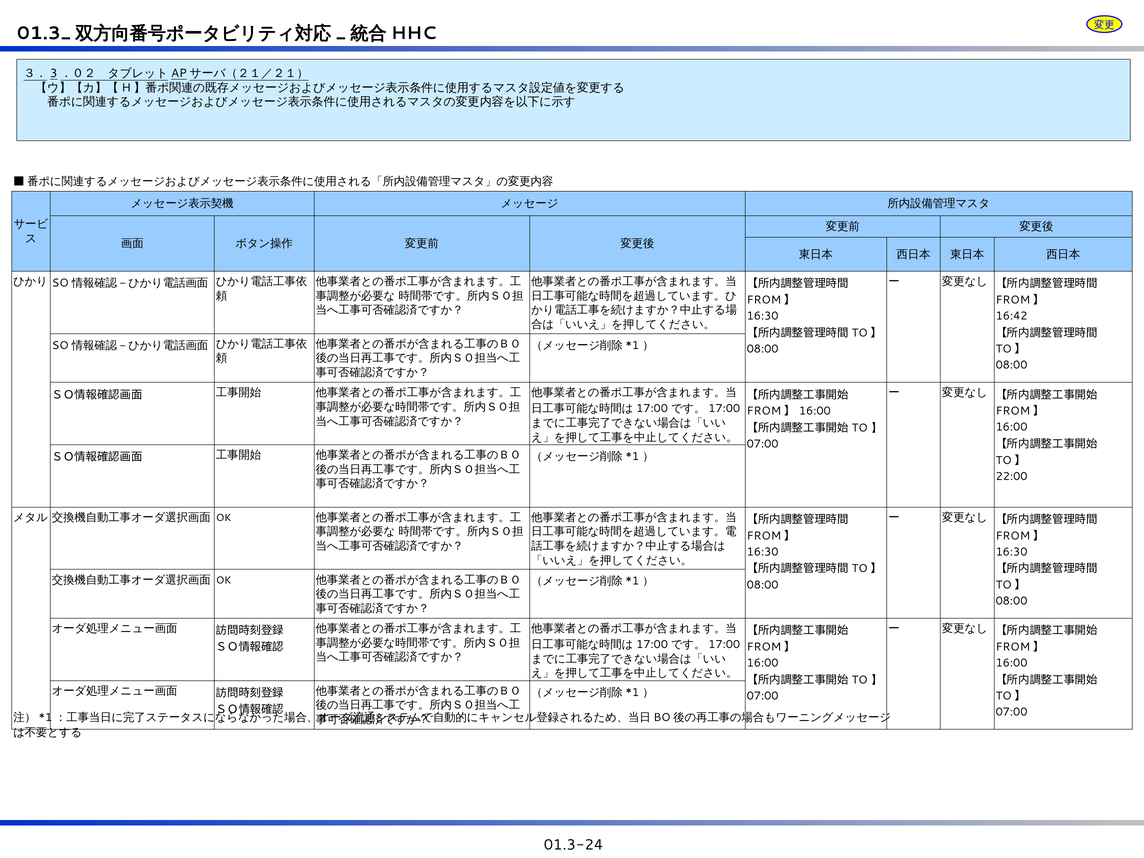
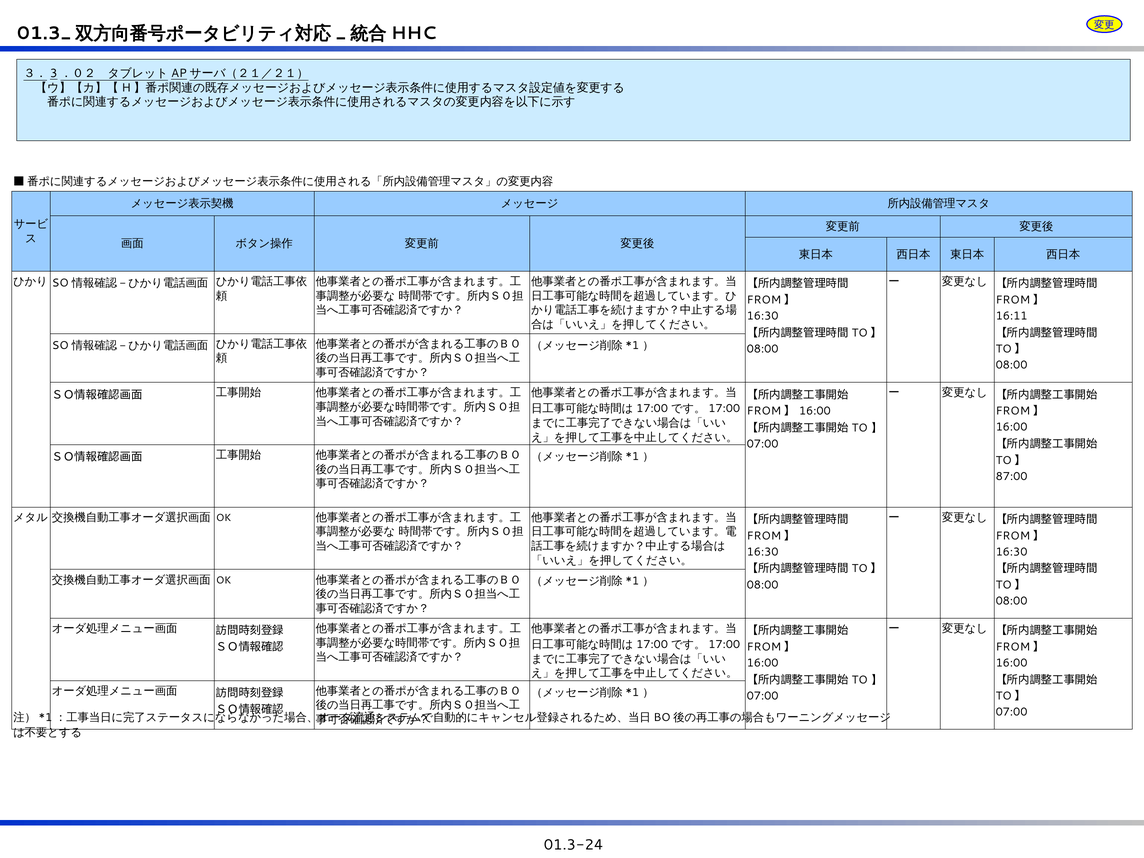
16:42: 16:42 -> 16:11
22:00: 22:00 -> 87:00
